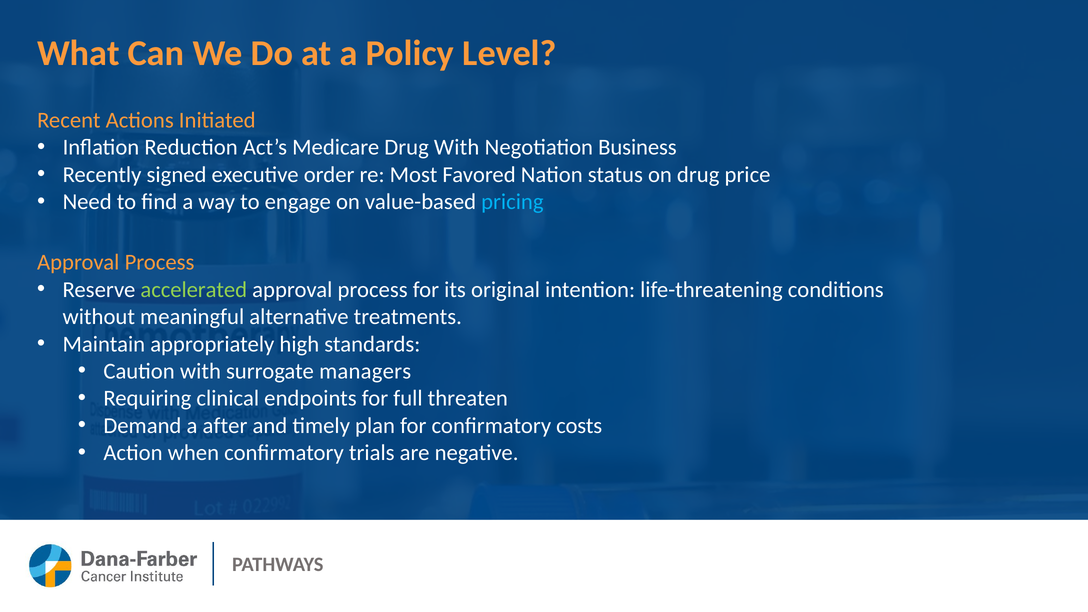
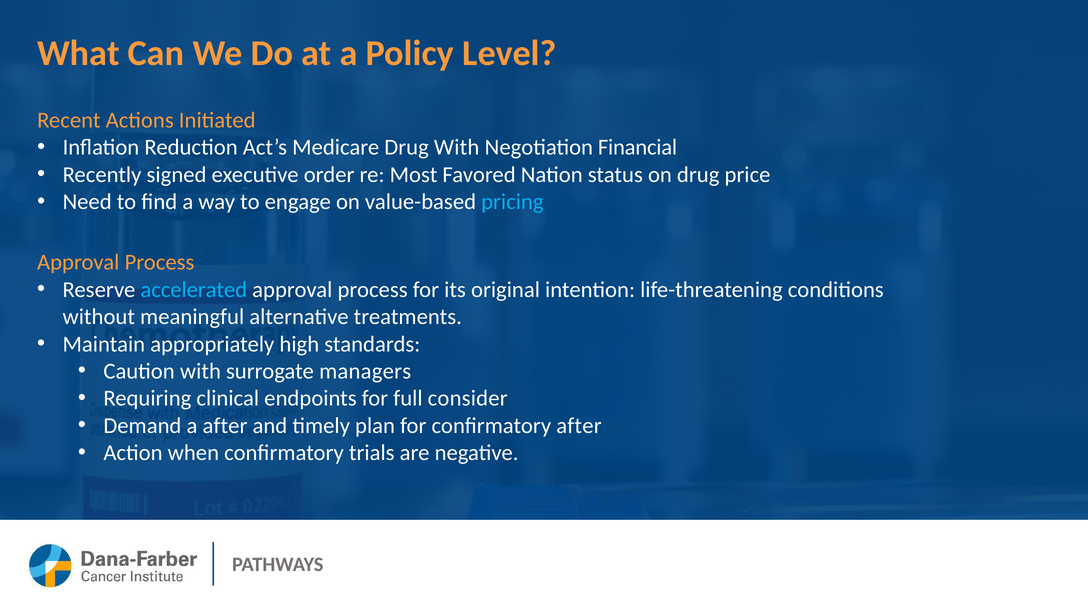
Business: Business -> Financial
accelerated colour: light green -> light blue
threaten: threaten -> consider
confirmatory costs: costs -> after
